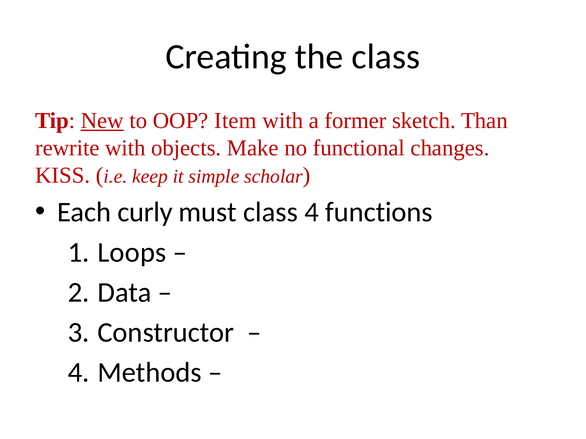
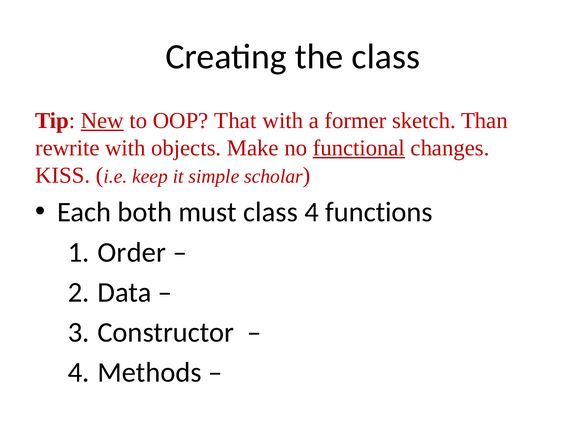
Item: Item -> That
functional underline: none -> present
curly: curly -> both
Loops: Loops -> Order
